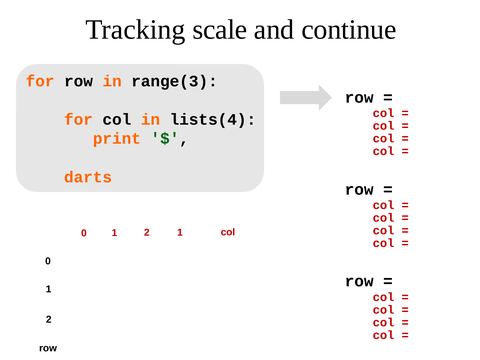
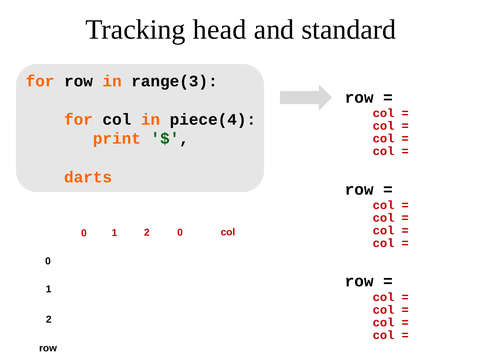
scale: scale -> head
continue: continue -> standard
lists(4: lists(4 -> piece(4
1 at (180, 232): 1 -> 0
